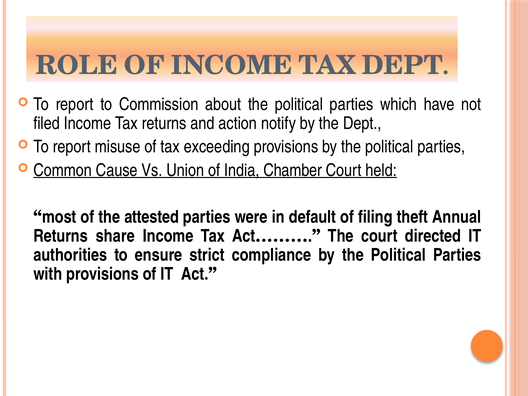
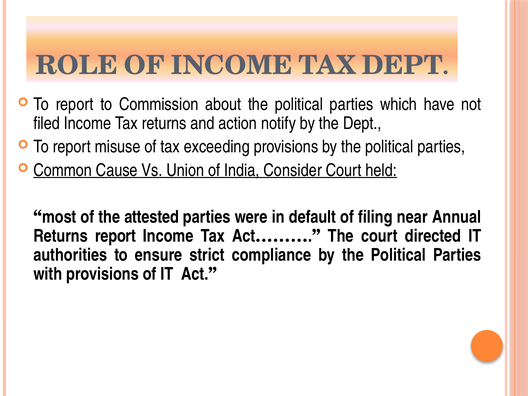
Chamber: Chamber -> Consider
theft: theft -> near
Returns share: share -> report
